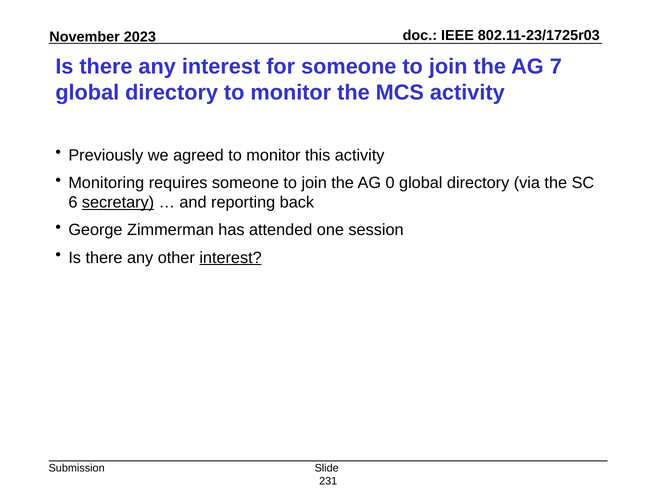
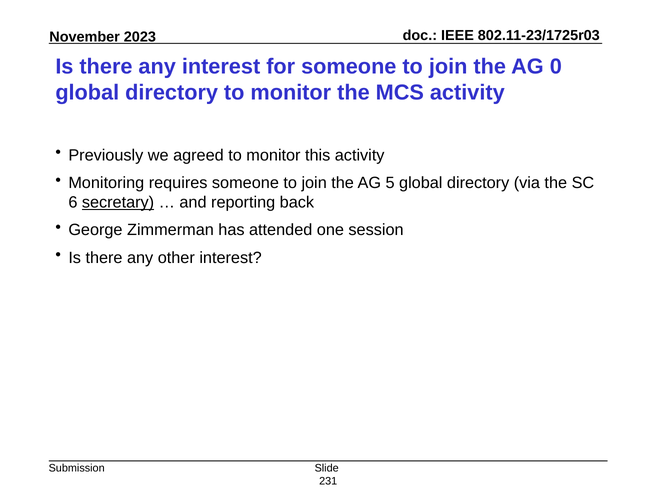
7: 7 -> 0
0: 0 -> 5
interest at (231, 258) underline: present -> none
